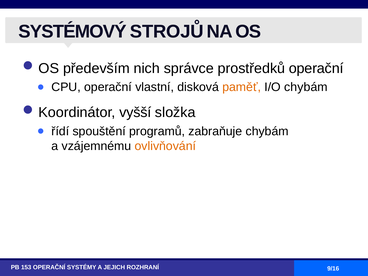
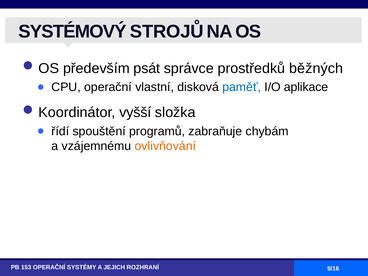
nich: nich -> psát
prostředků operační: operační -> běžných
paměť colour: orange -> blue
I/O chybám: chybám -> aplikace
